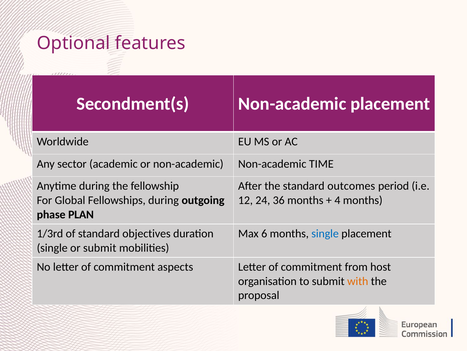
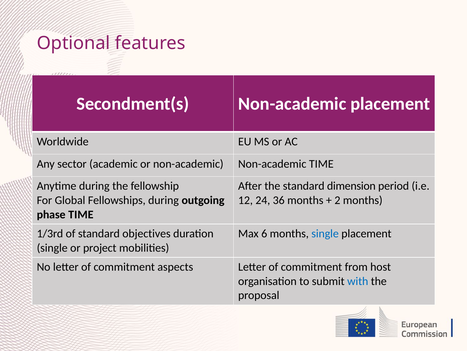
outcomes: outcomes -> dimension
4: 4 -> 2
phase PLAN: PLAN -> TIME
or submit: submit -> project
with colour: orange -> blue
